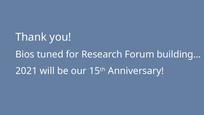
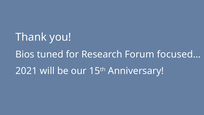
building…: building… -> focused…
